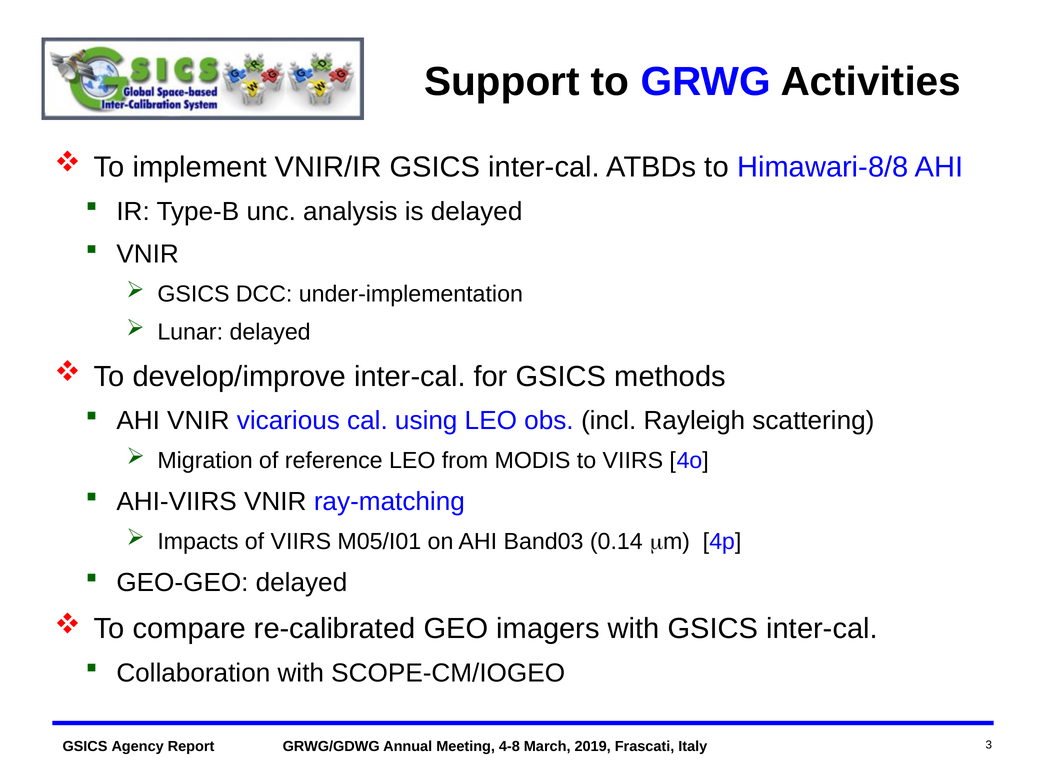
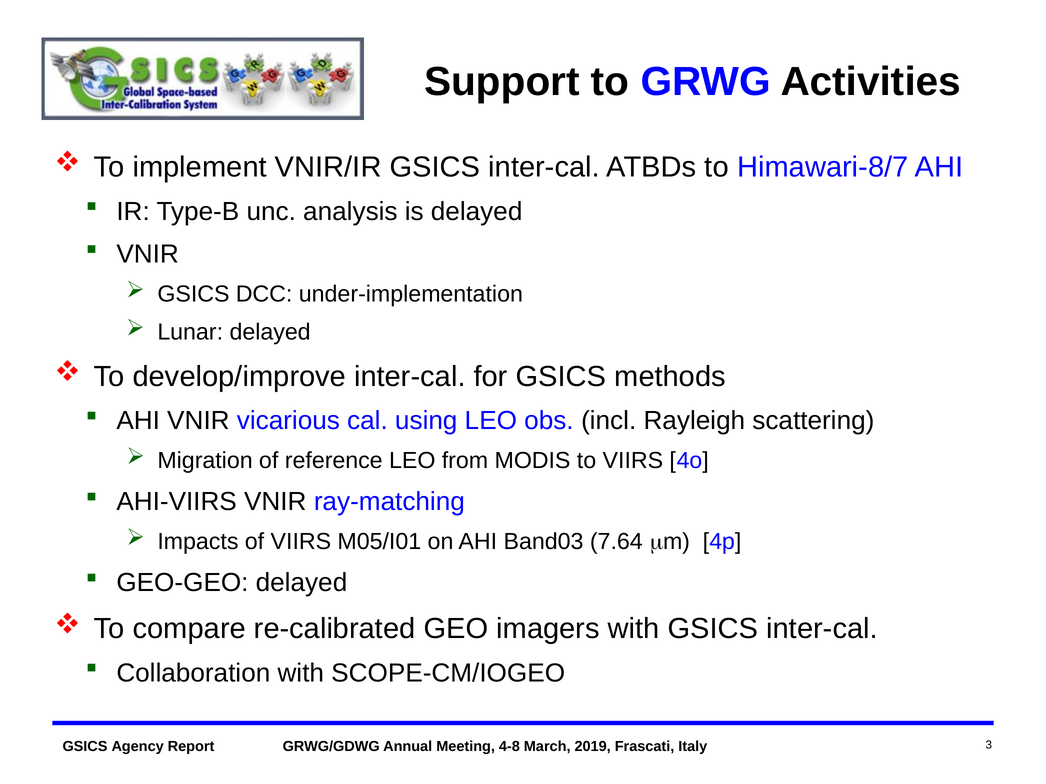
Himawari-8/8: Himawari-8/8 -> Himawari-8/7
0.14: 0.14 -> 7.64
